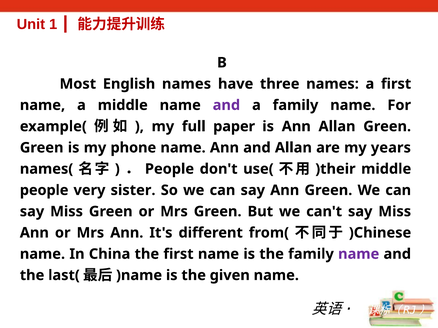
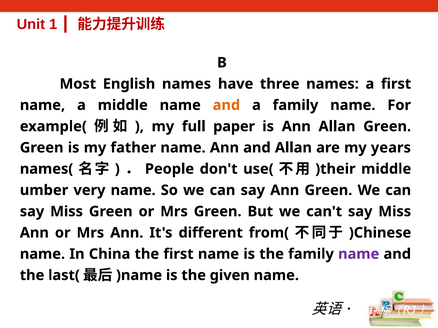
and at (226, 105) colour: purple -> orange
phone: phone -> father
people at (44, 190): people -> umber
very sister: sister -> name
